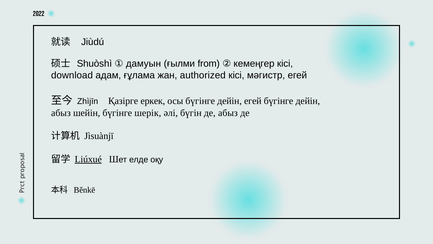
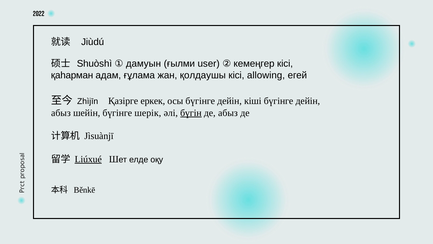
from: from -> user
download: download -> қаһарман
authorized: authorized -> қолдаушы
мәгистр: мәгистр -> allowing
дейін егей: егей -> кіші
бүгін underline: none -> present
